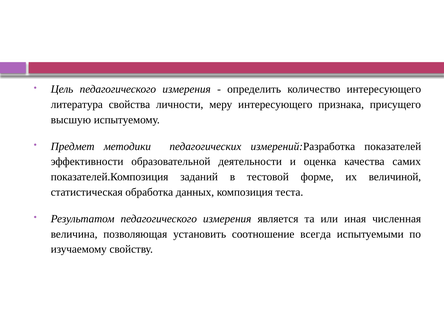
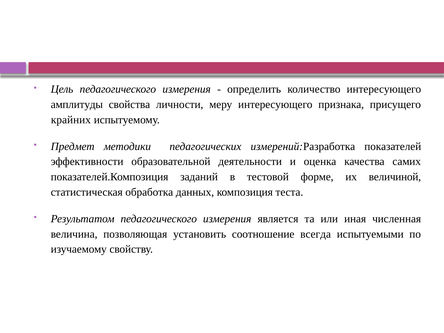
литература: литература -> амплитуды
высшую: высшую -> крайних
